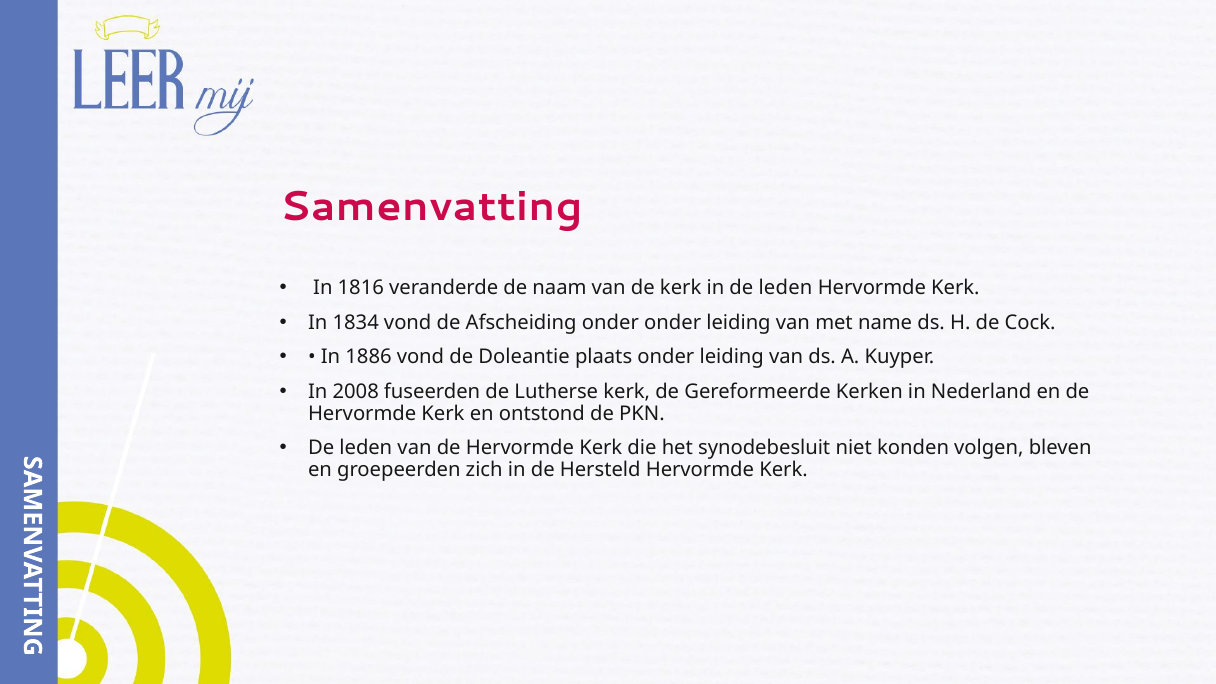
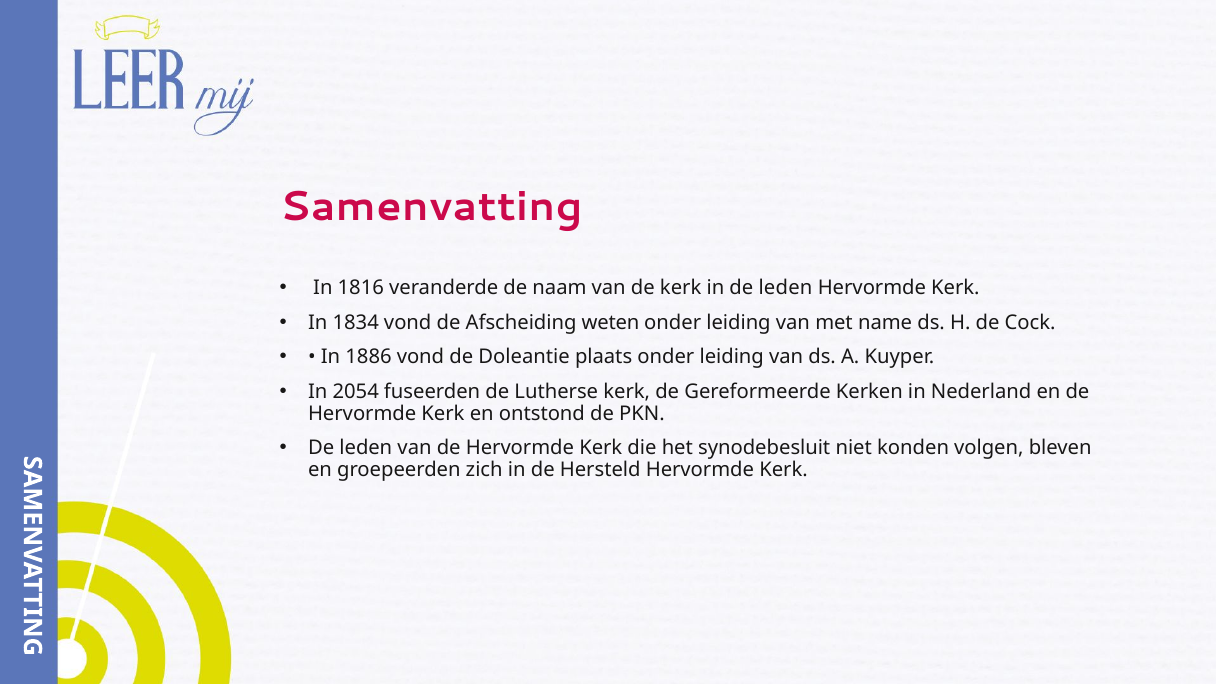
Afscheiding onder: onder -> weten
2008: 2008 -> 2054
